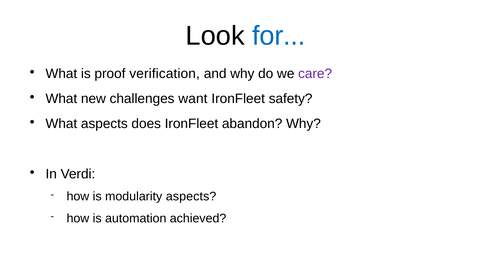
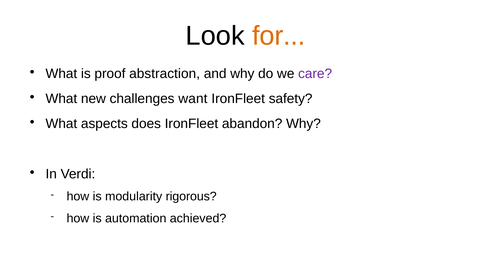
for colour: blue -> orange
verification: verification -> abstraction
modularity aspects: aspects -> rigorous
